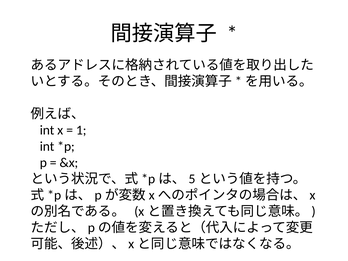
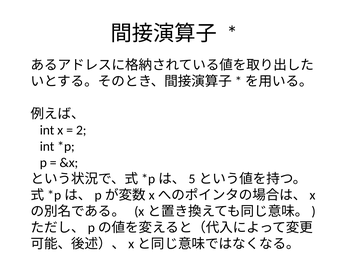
1: 1 -> 2
